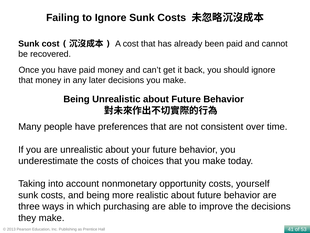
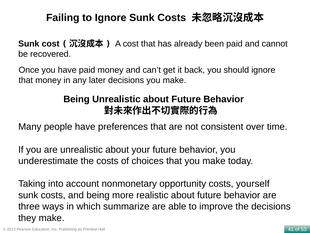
purchasing: purchasing -> summarize
